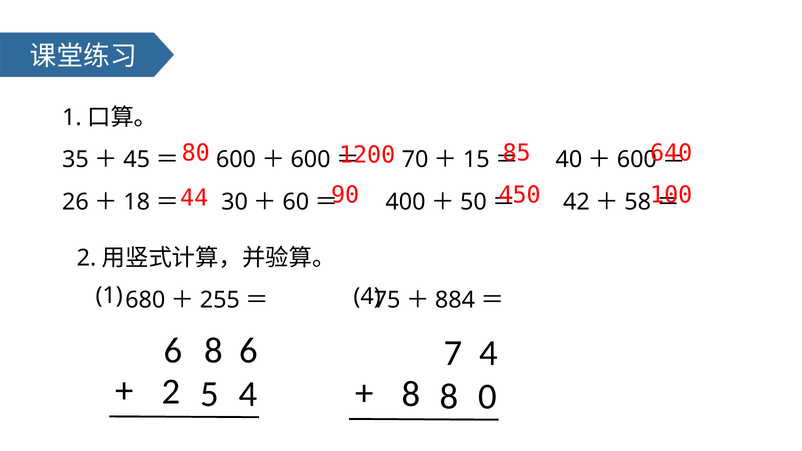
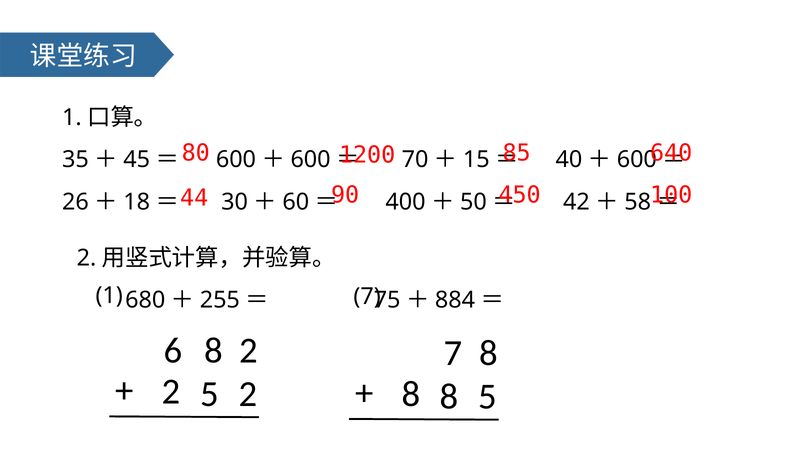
1 4: 4 -> 7
8 6: 6 -> 2
7 4: 4 -> 8
5 4: 4 -> 2
8 0: 0 -> 5
